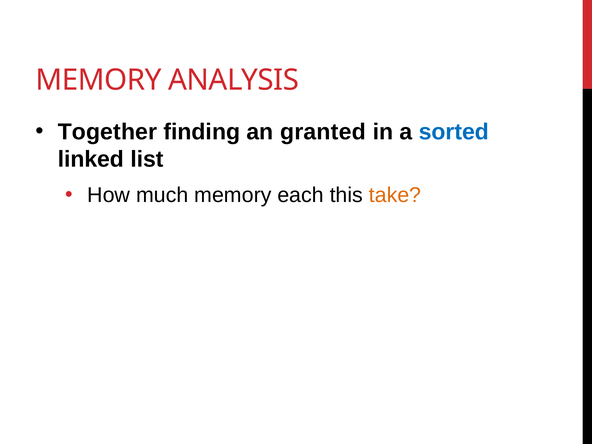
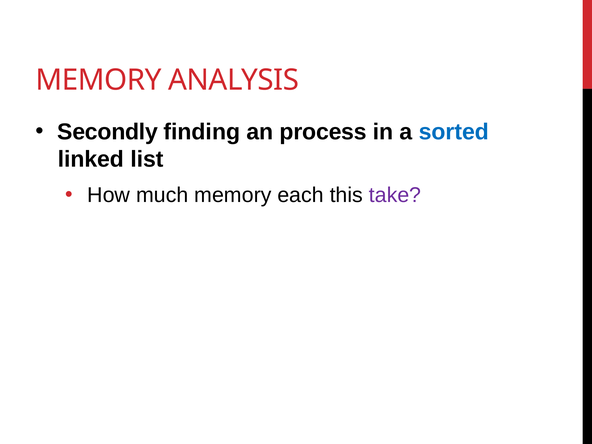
Together: Together -> Secondly
granted: granted -> process
take colour: orange -> purple
